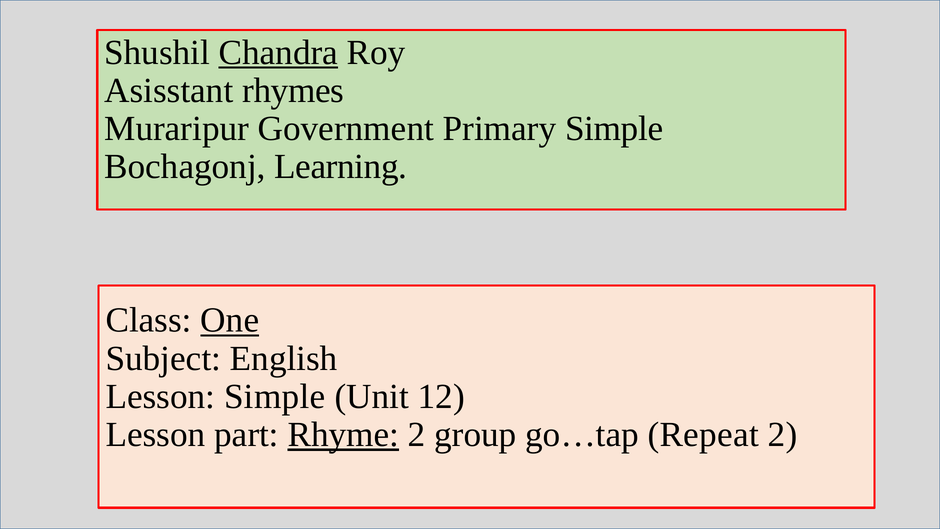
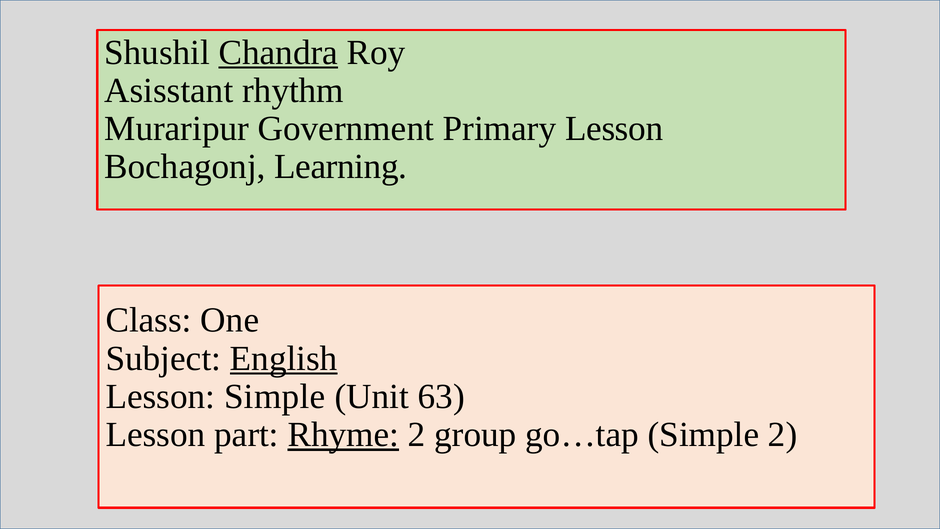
rhymes: rhymes -> rhythm
Primary Simple: Simple -> Lesson
One underline: present -> none
English underline: none -> present
12: 12 -> 63
go…tap Repeat: Repeat -> Simple
